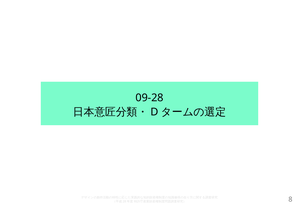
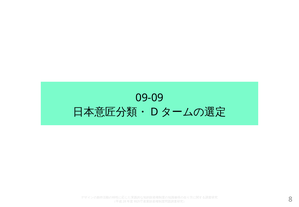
09-28: 09-28 -> 09-09
